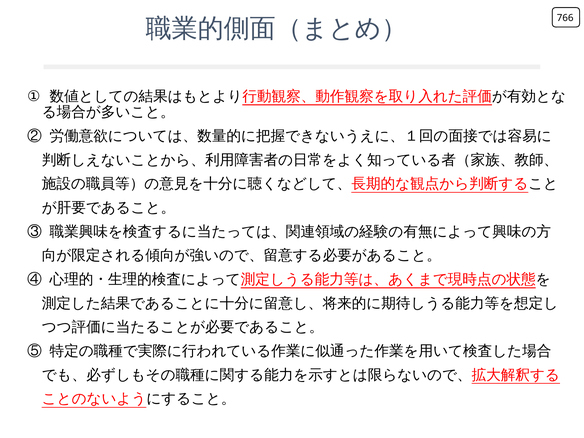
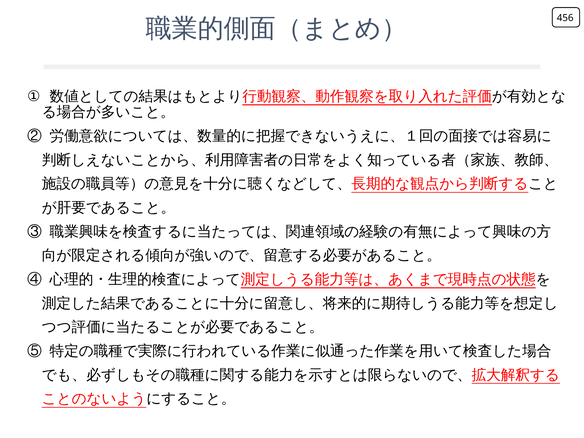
766: 766 -> 456
